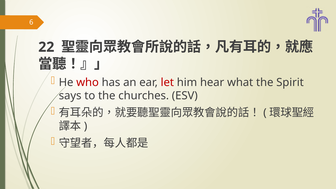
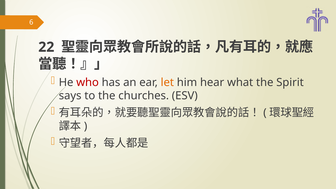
let colour: red -> orange
